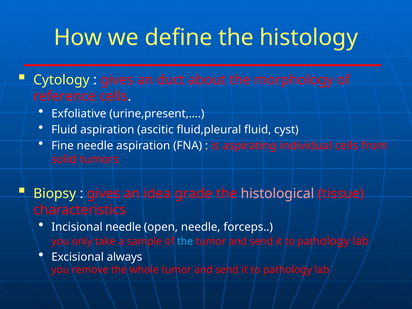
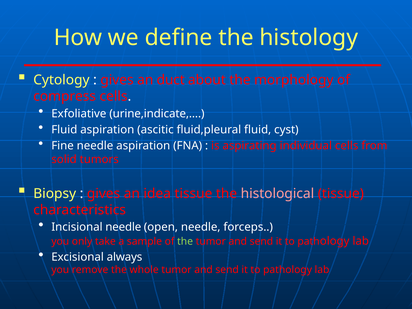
reference: reference -> compress
urine,present,…: urine,present,… -> urine,indicate,…
idea grade: grade -> tissue
the at (185, 241) colour: light blue -> light green
